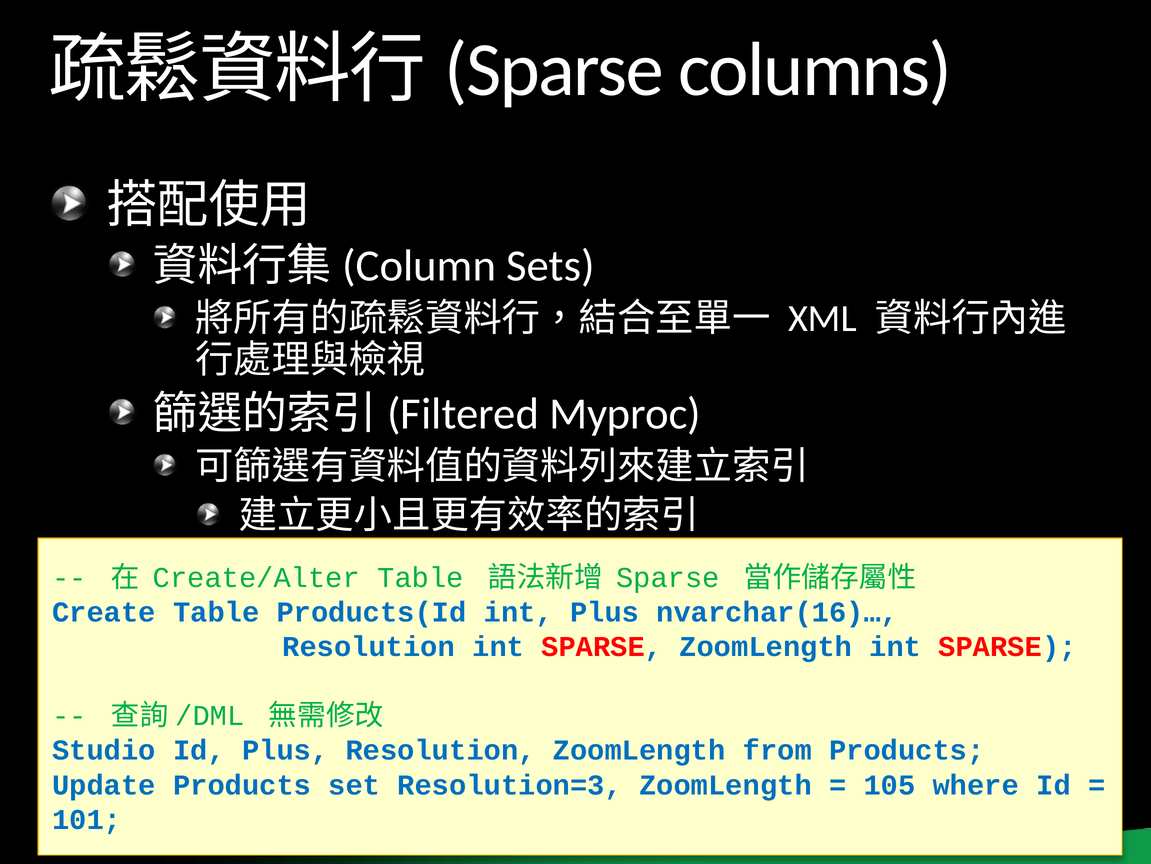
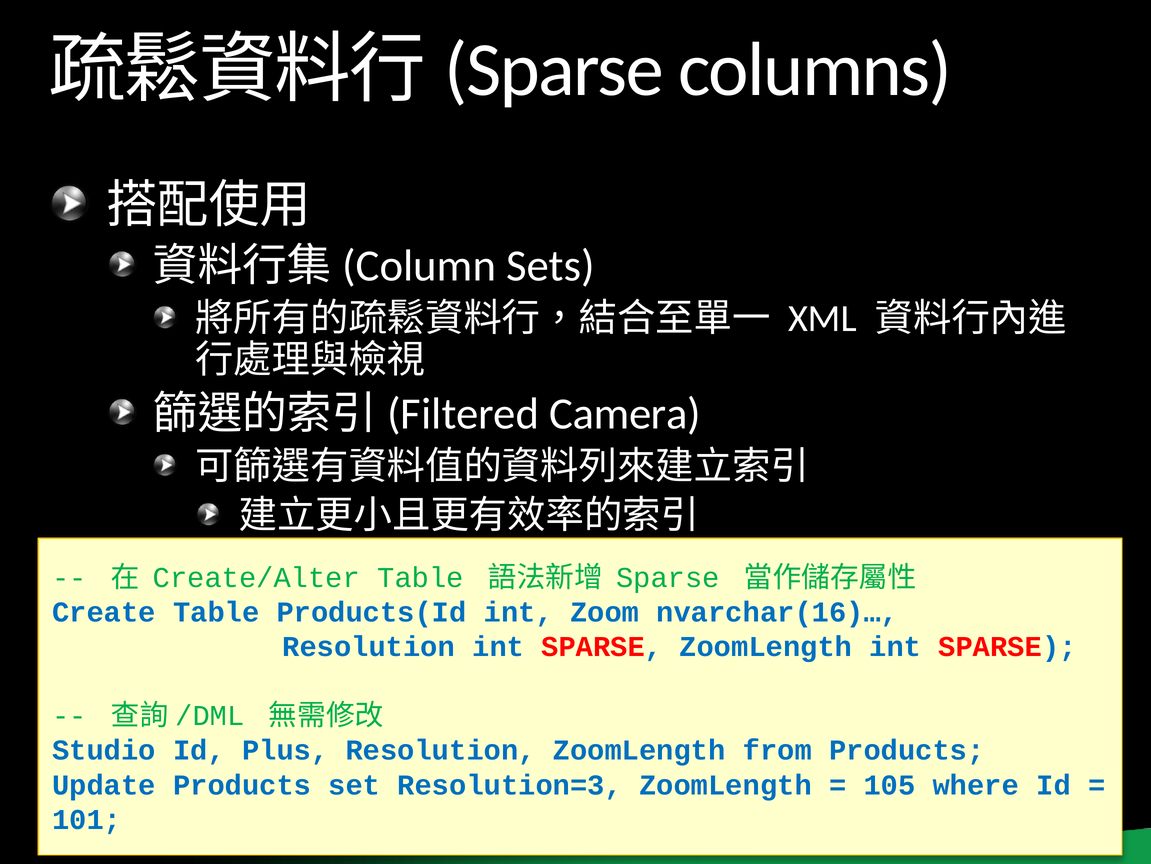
Myproc: Myproc -> Camera
int Plus: Plus -> Zoom
